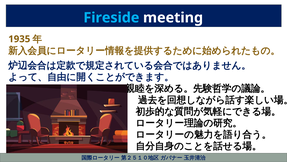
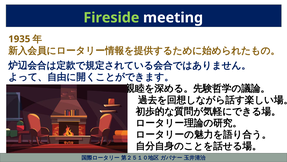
Fireside colour: light blue -> light green
